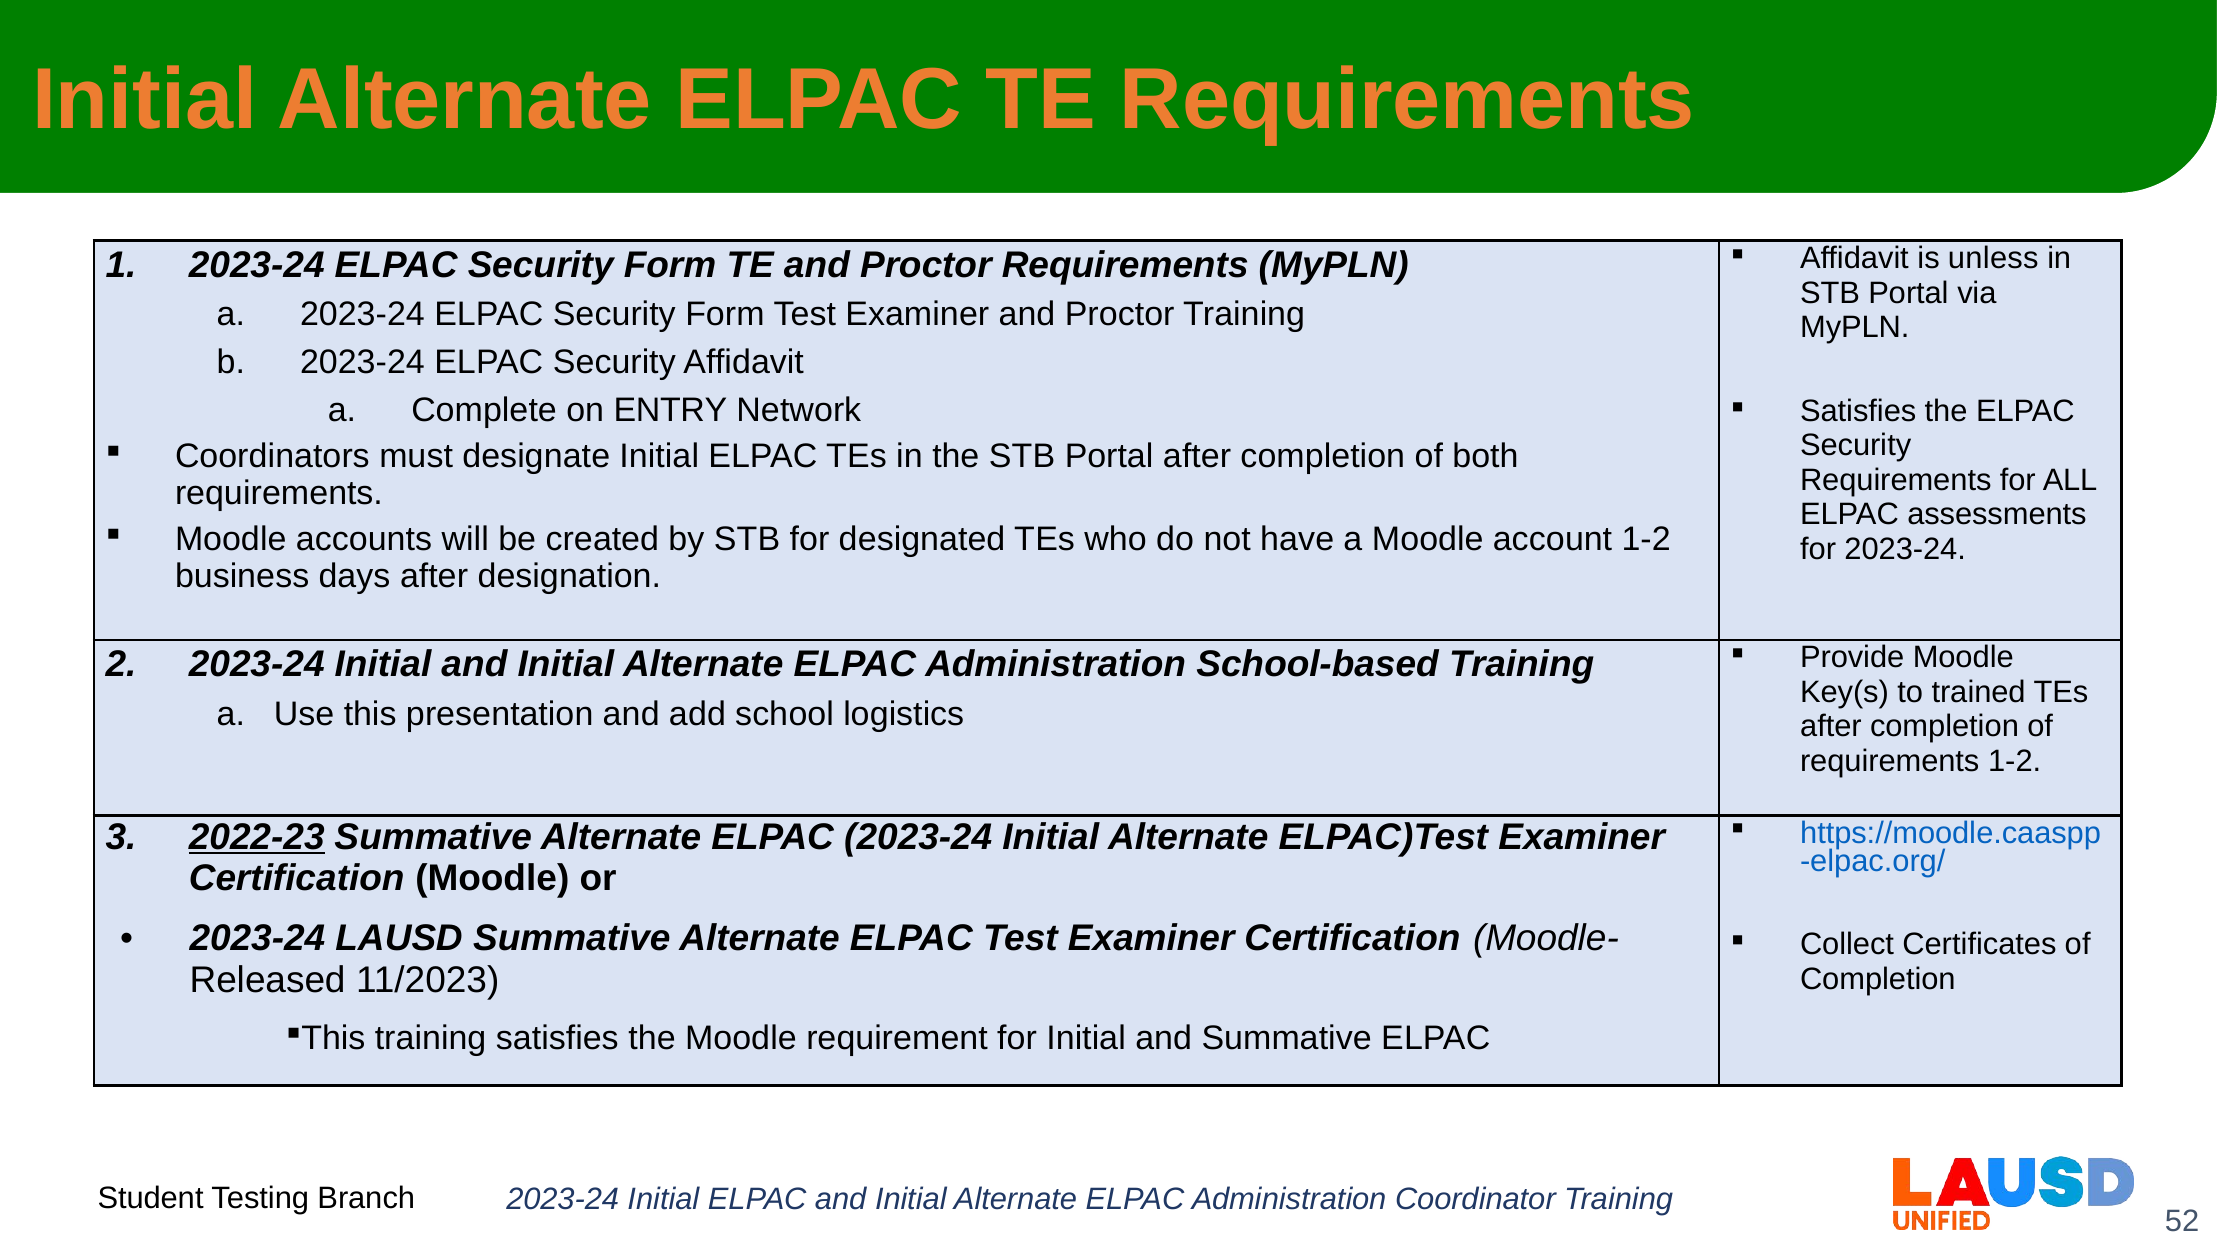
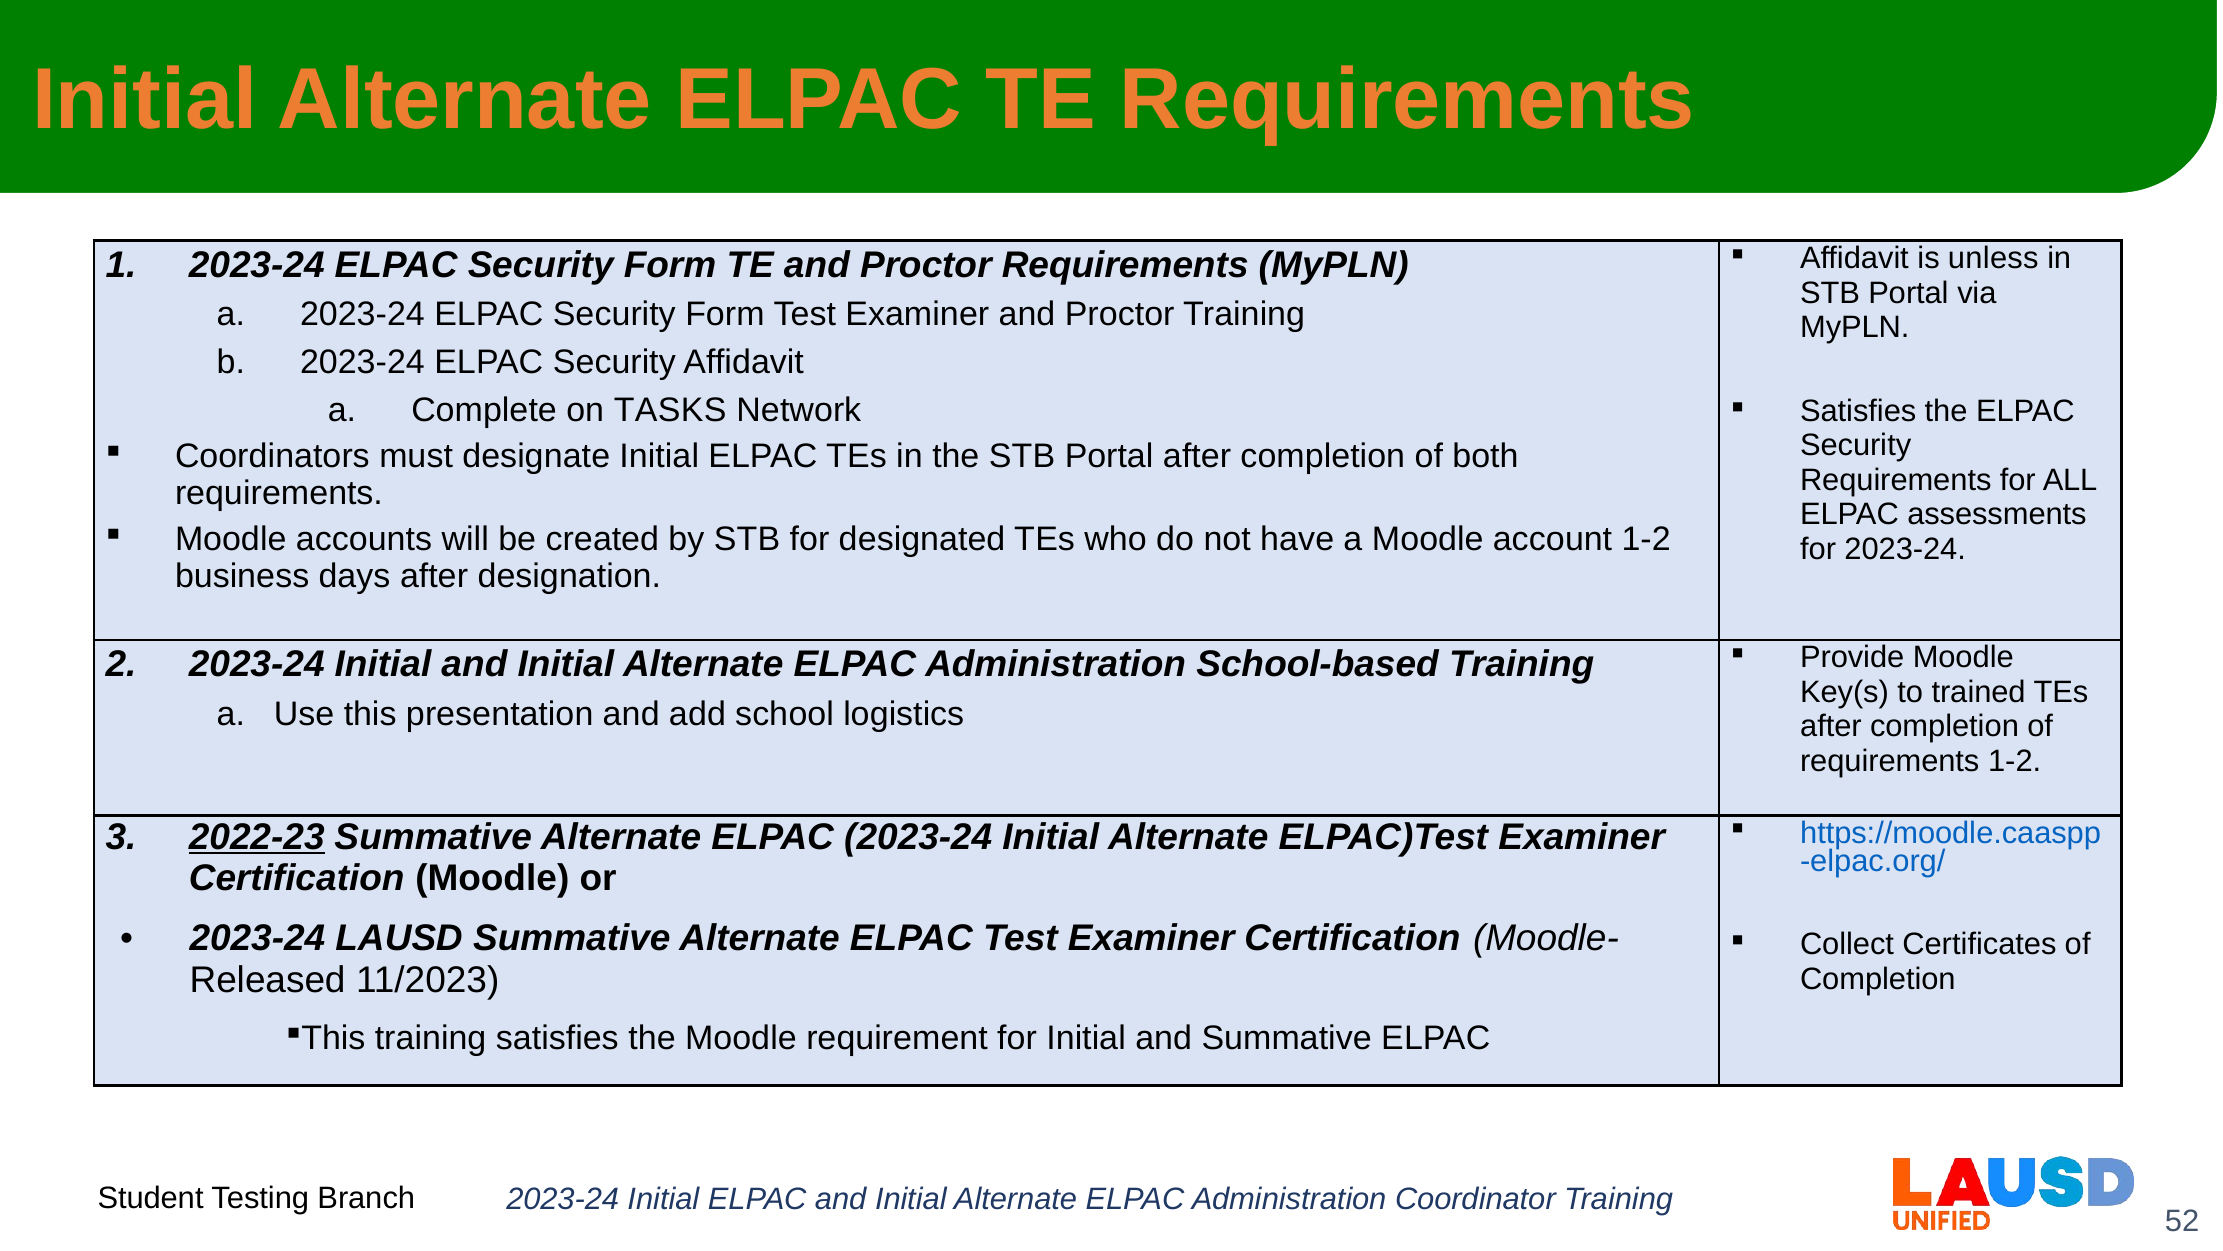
ENTRY: ENTRY -> TASKS
